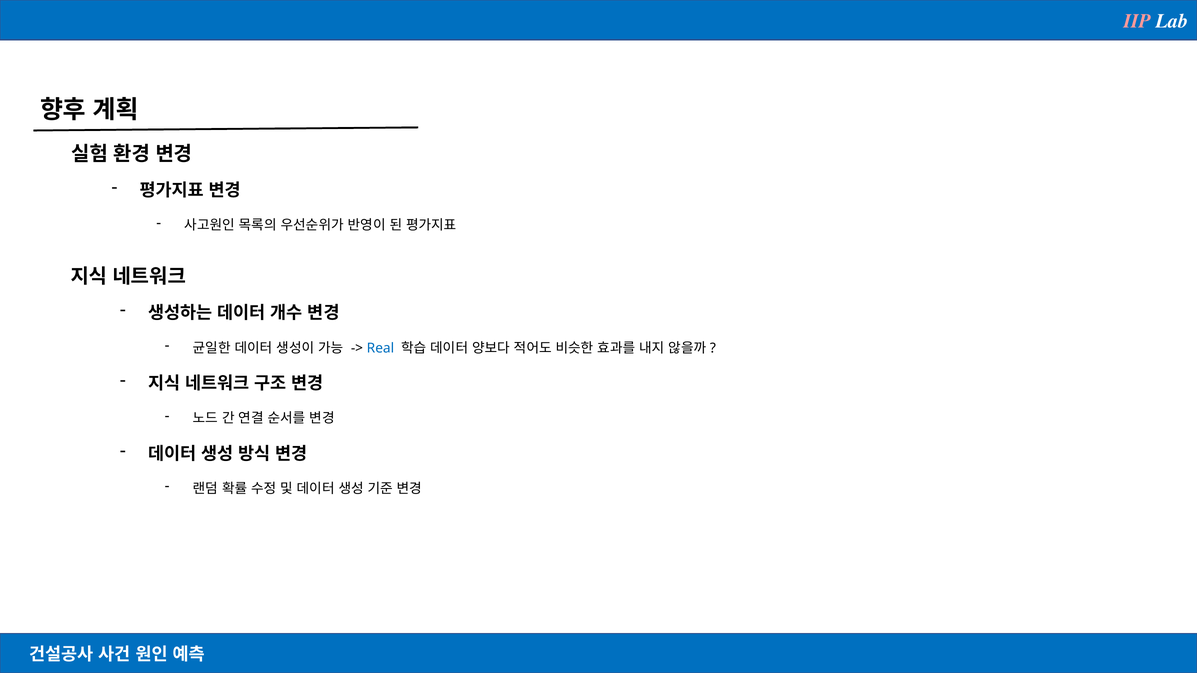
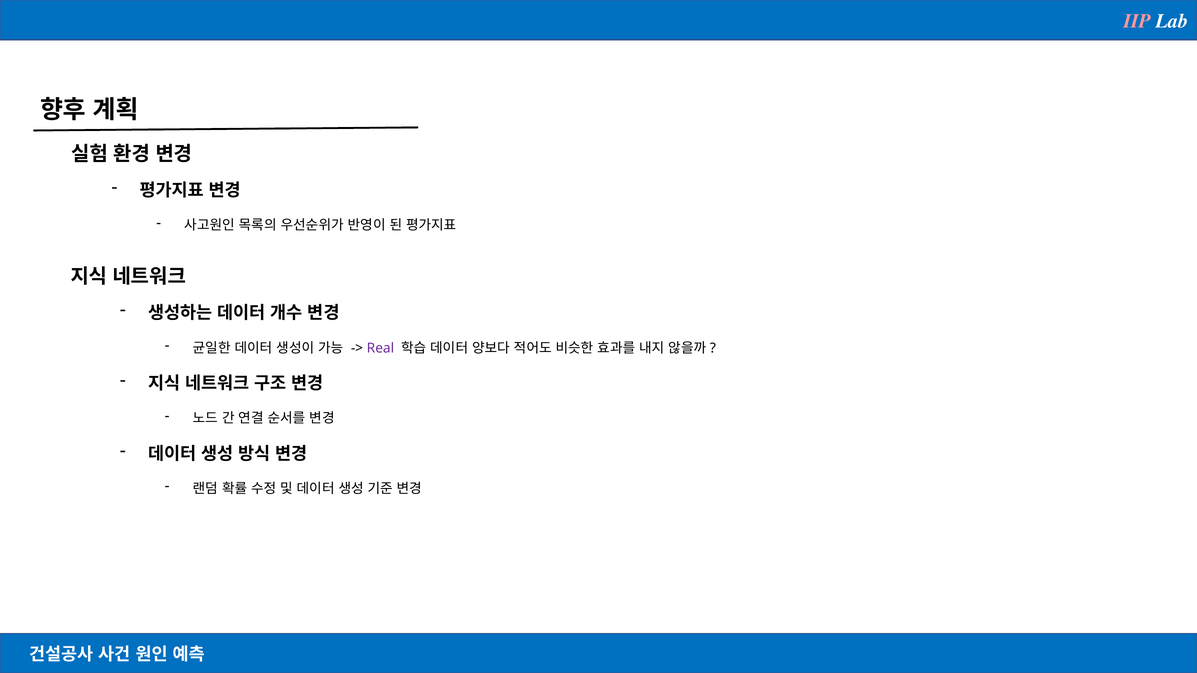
Real colour: blue -> purple
